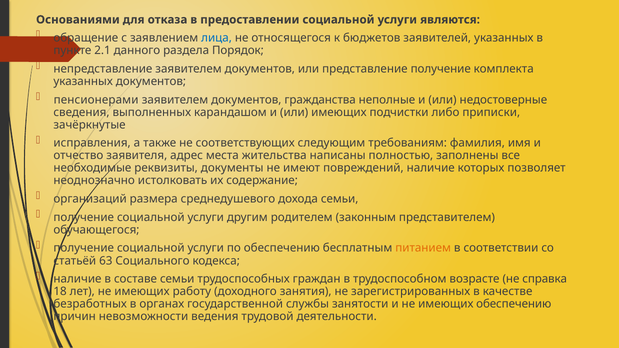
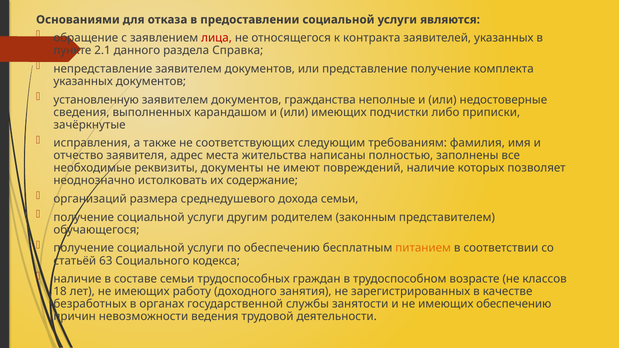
лица colour: blue -> red
бюджетов: бюджетов -> контракта
Порядок: Порядок -> Справка
пенсионерами: пенсионерами -> установленную
справка: справка -> классов
